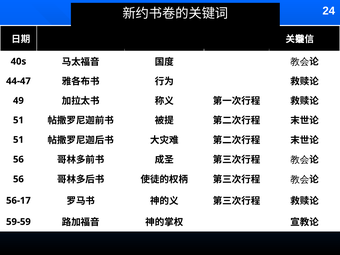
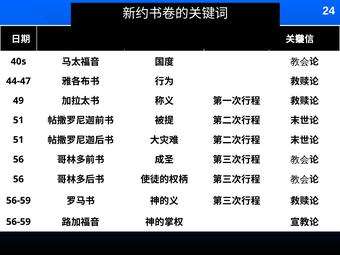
56-17 at (18, 201): 56-17 -> 56-59
59-59 at (18, 222): 59-59 -> 56-59
